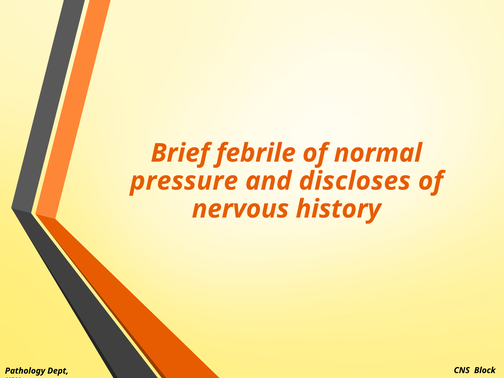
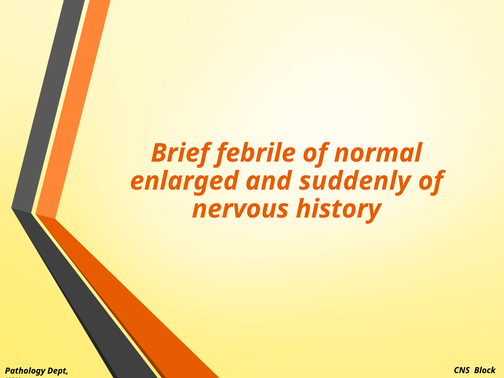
pressure: pressure -> enlarged
discloses: discloses -> suddenly
